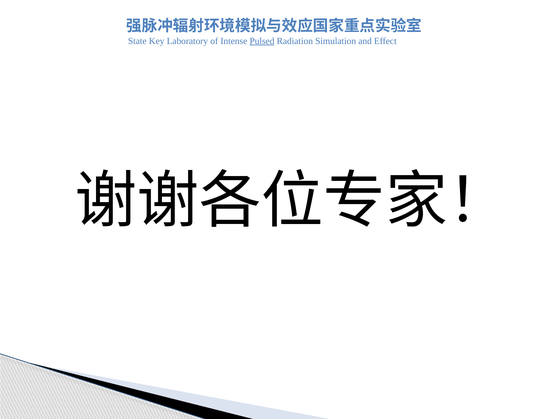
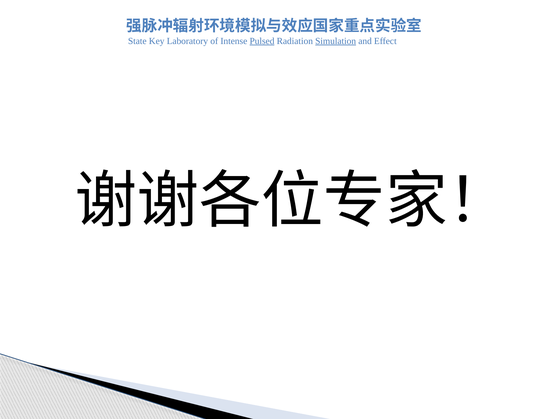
Simulation underline: none -> present
